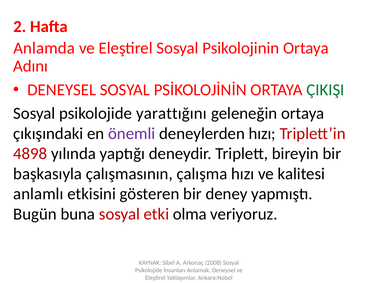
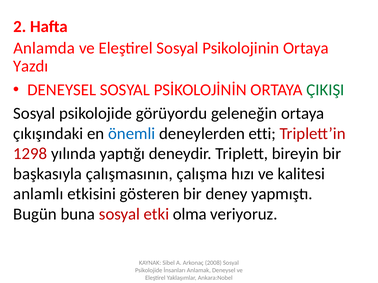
Adını: Adını -> Yazdı
yarattığını: yarattığını -> görüyordu
önemli colour: purple -> blue
deneylerden hızı: hızı -> etti
4898: 4898 -> 1298
